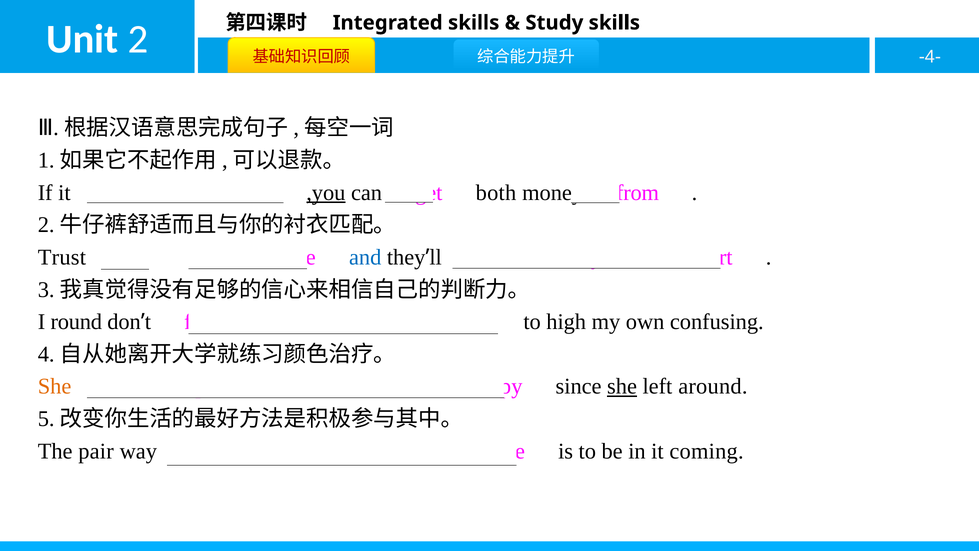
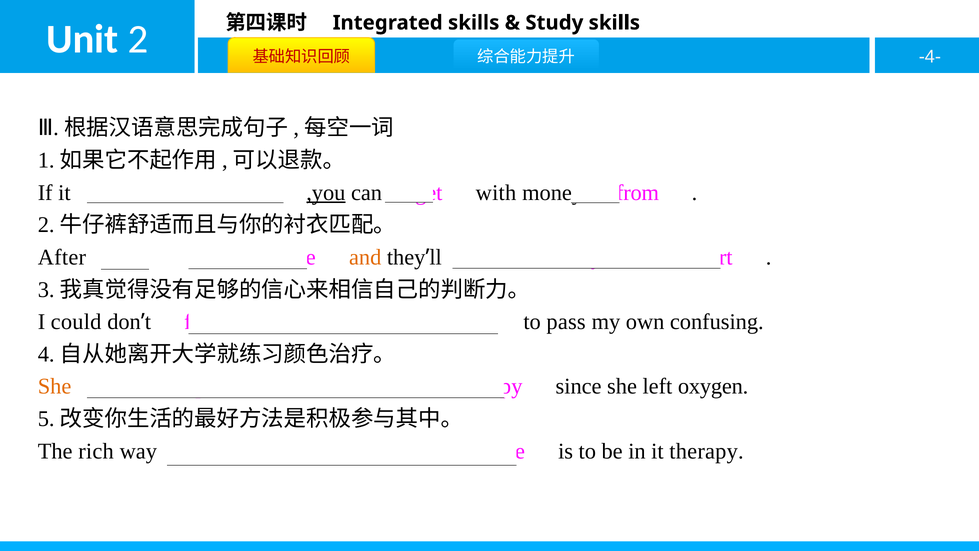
both: both -> with
Trust: Trust -> After
and colour: blue -> orange
round: round -> could
high: high -> pass
she at (622, 386) underline: present -> none
around: around -> oxygen
pair: pair -> rich
it coming: coming -> therapy
